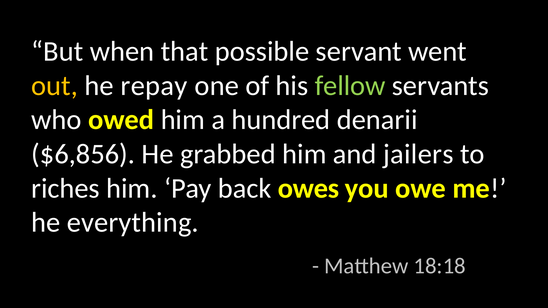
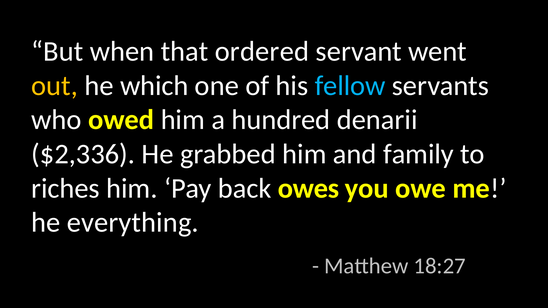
possible: possible -> ordered
repay: repay -> which
fellow colour: light green -> light blue
$6,856: $6,856 -> $2,336
jailers: jailers -> family
18:18: 18:18 -> 18:27
